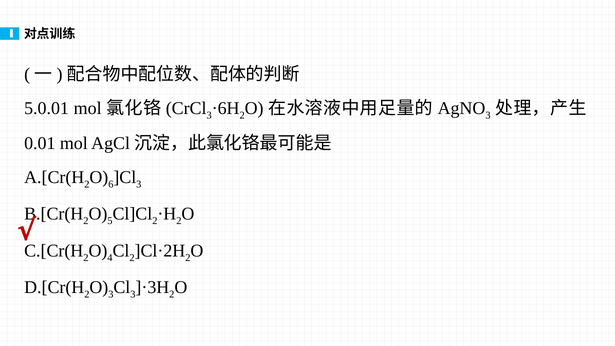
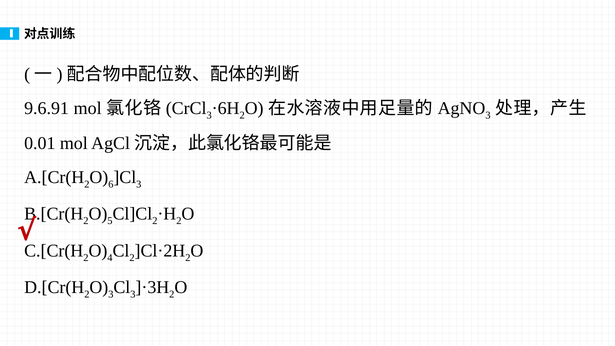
5.0.01: 5.0.01 -> 9.6.91
